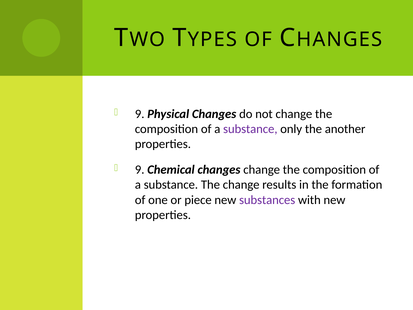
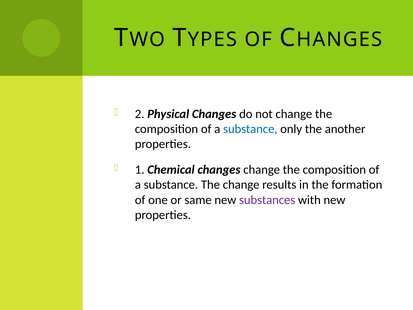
9 at (140, 114): 9 -> 2
substance at (250, 129) colour: purple -> blue
9 at (140, 170): 9 -> 1
piece: piece -> same
